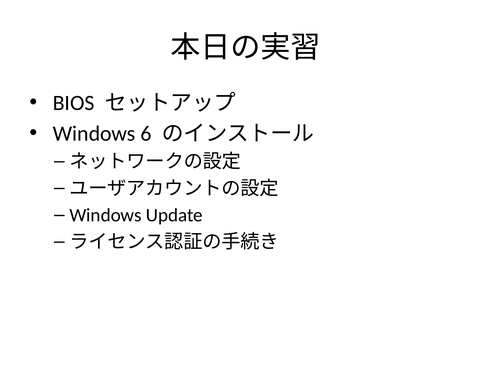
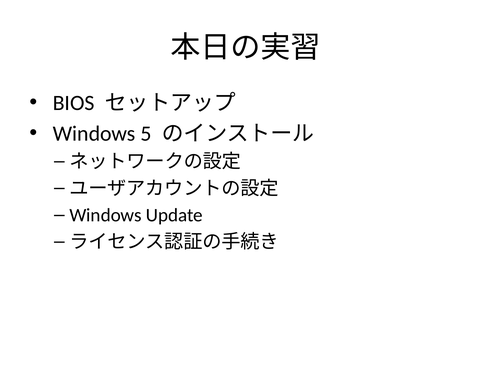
6: 6 -> 5
